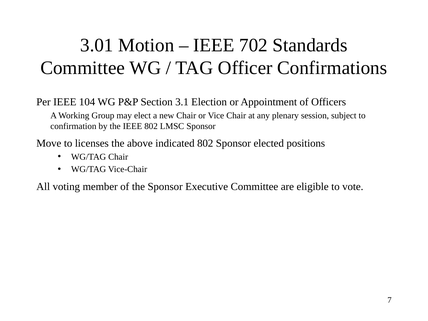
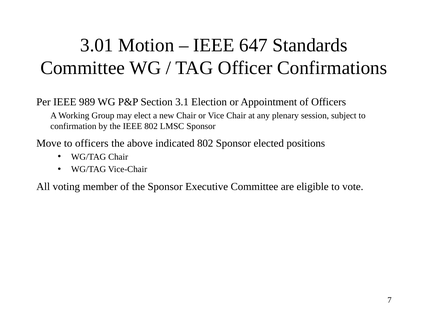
702: 702 -> 647
104: 104 -> 989
to licenses: licenses -> officers
